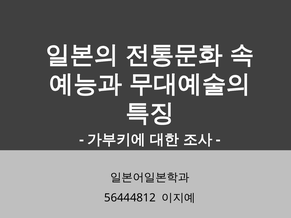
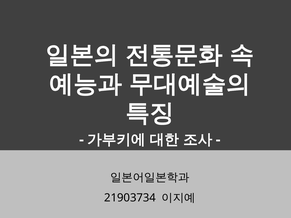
56444812: 56444812 -> 21903734
